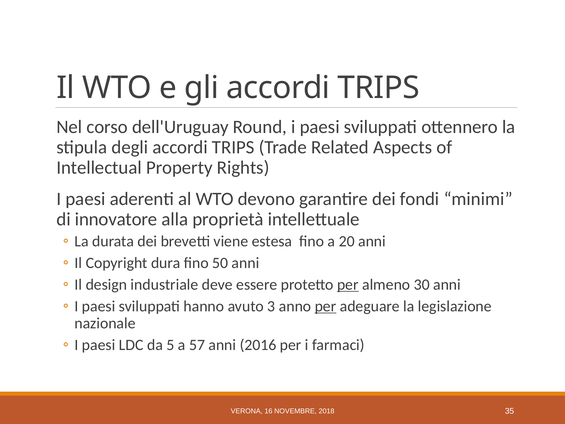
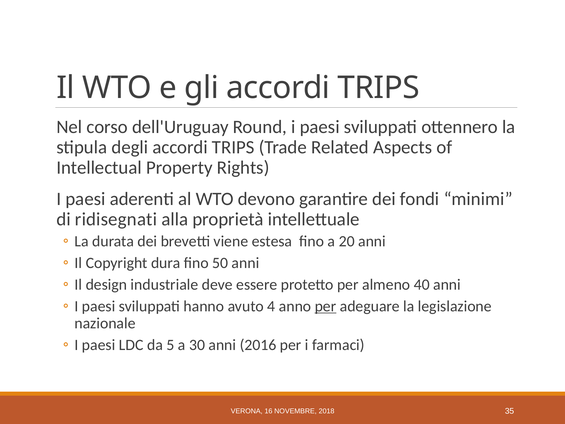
innovatore: innovatore -> ridisegnati
per at (348, 284) underline: present -> none
30: 30 -> 40
3: 3 -> 4
57: 57 -> 30
